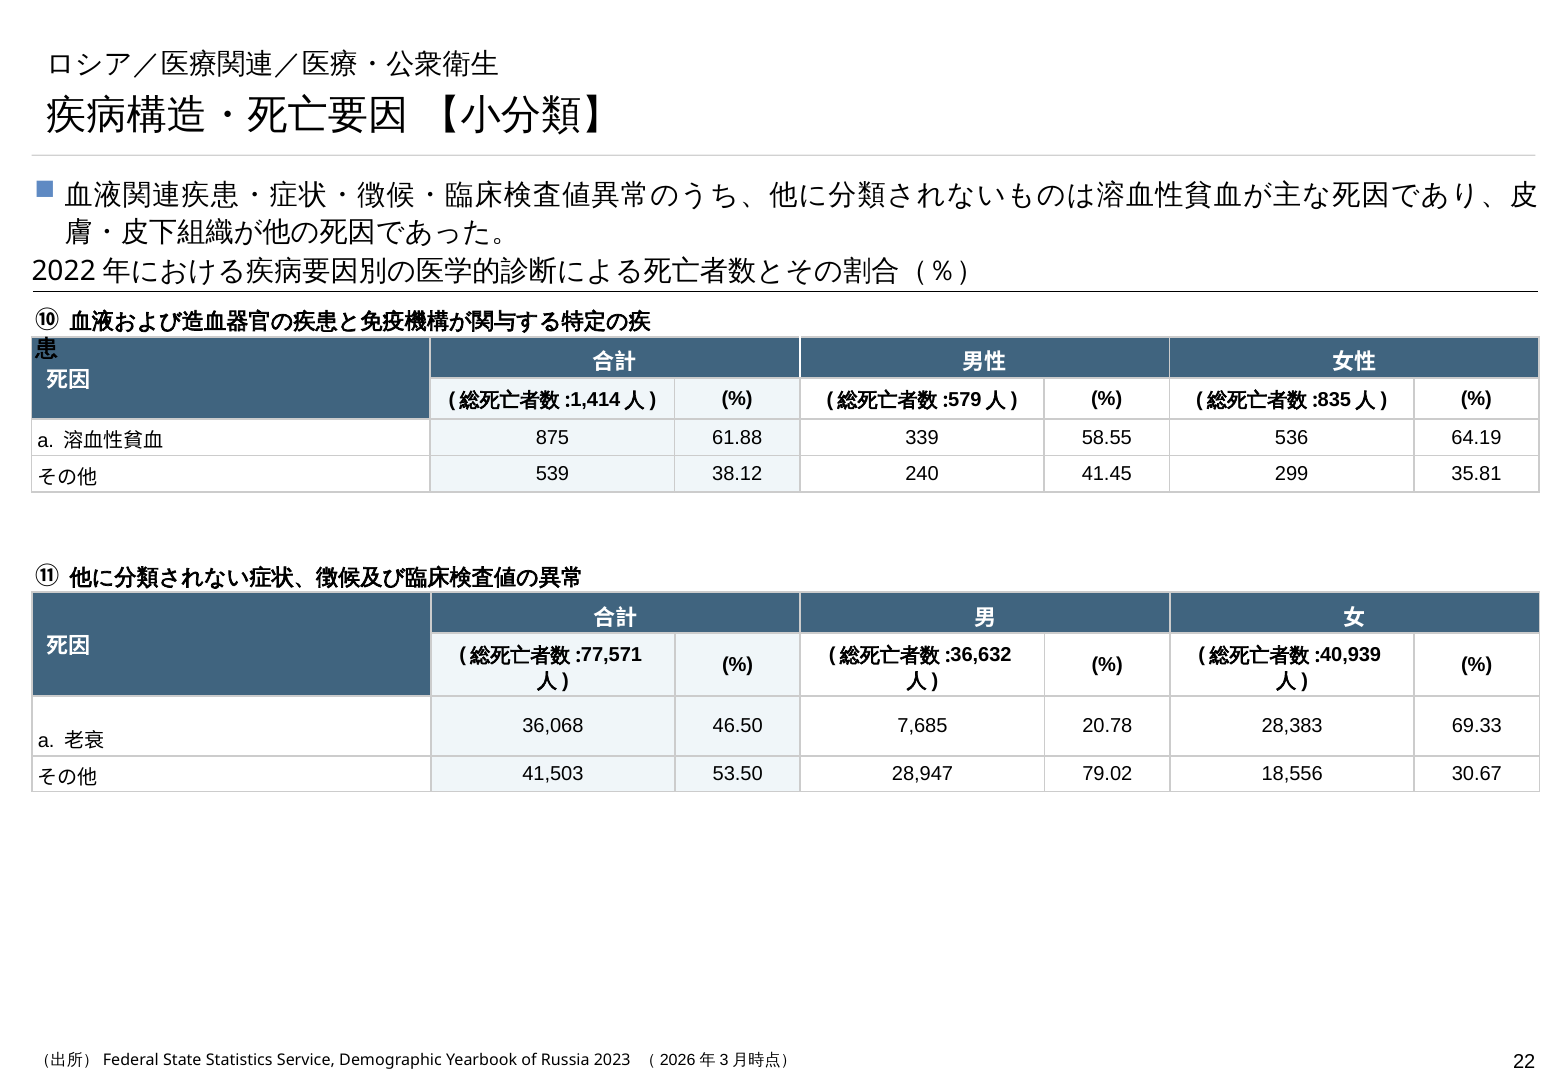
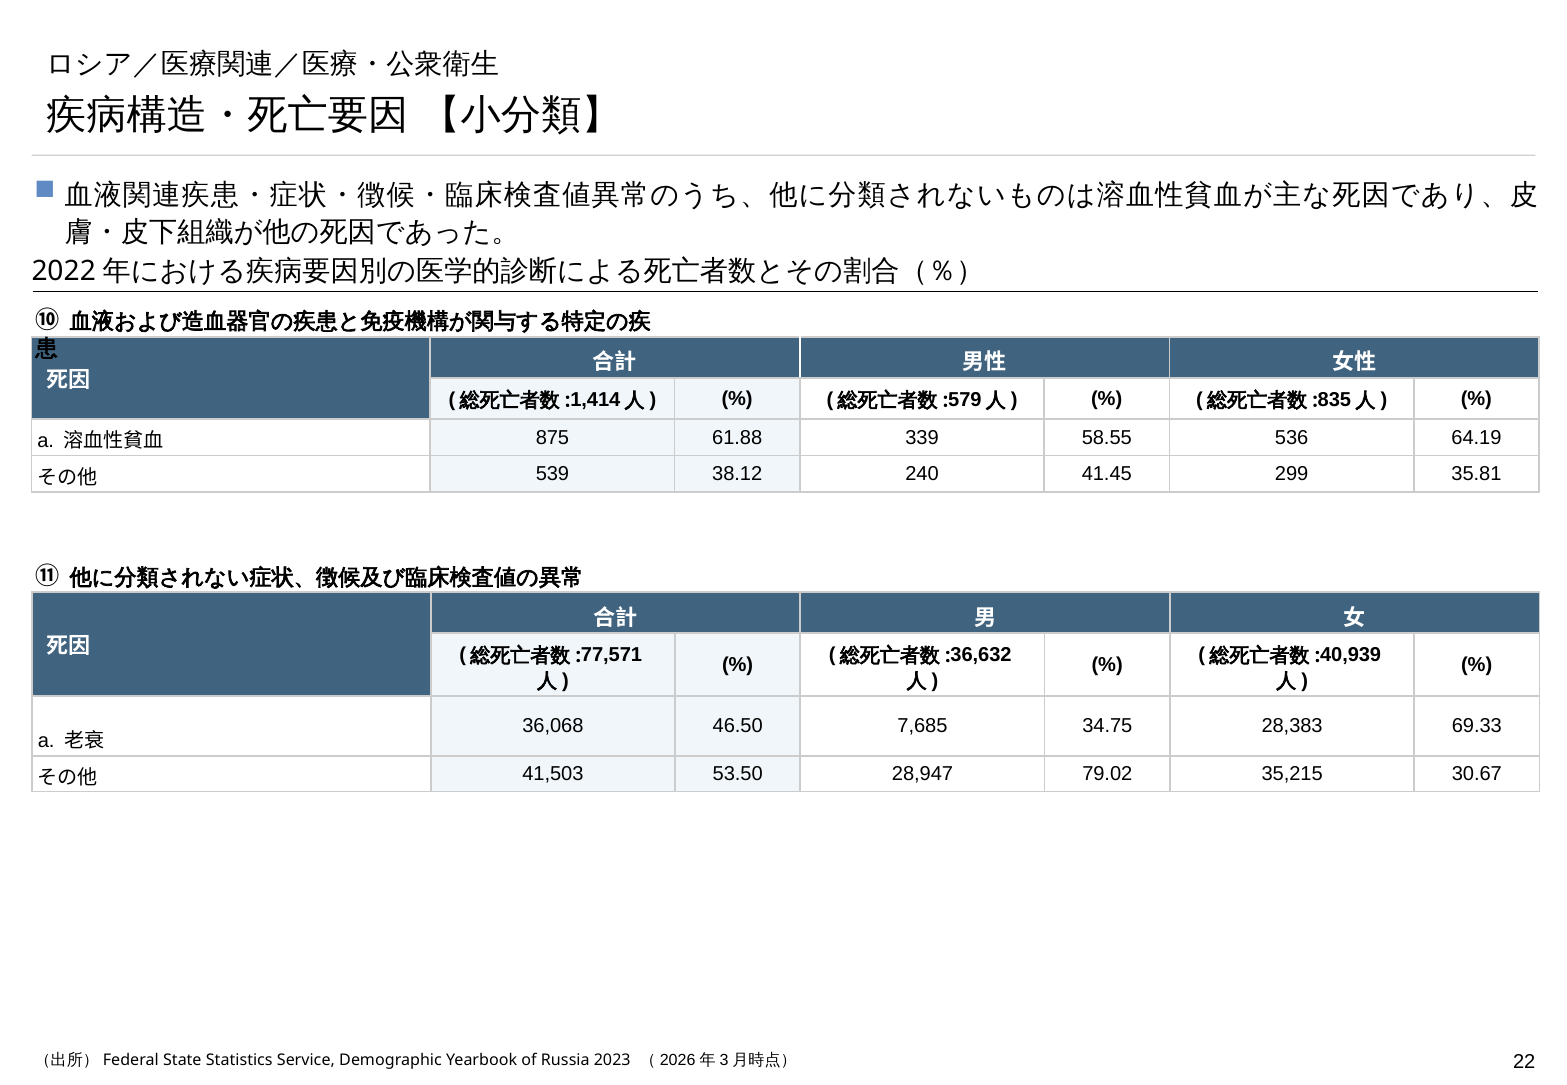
20.78: 20.78 -> 34.75
18,556: 18,556 -> 35,215
